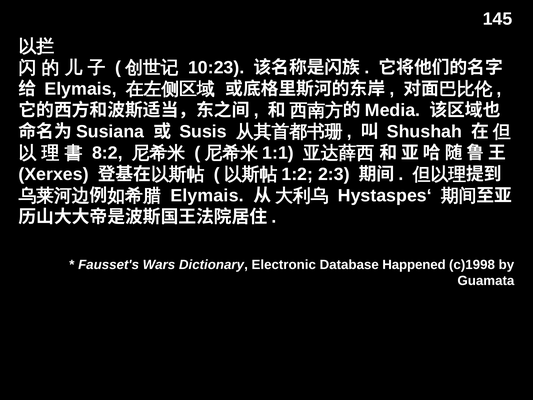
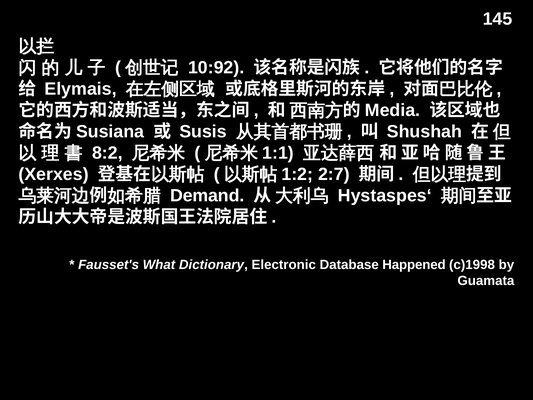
10:23: 10:23 -> 10:92
2:3: 2:3 -> 2:7
Elymais at (207, 195): Elymais -> Demand
Wars: Wars -> What
